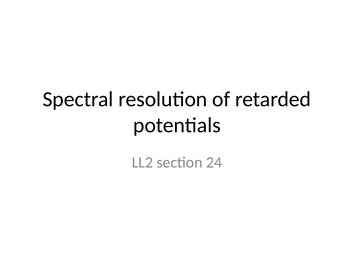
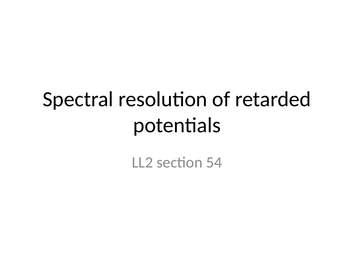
24: 24 -> 54
